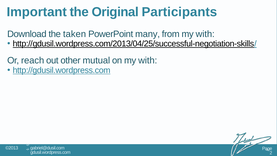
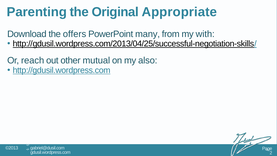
Important: Important -> Parenting
Participants: Participants -> Appropriate
taken: taken -> offers
on my with: with -> also
